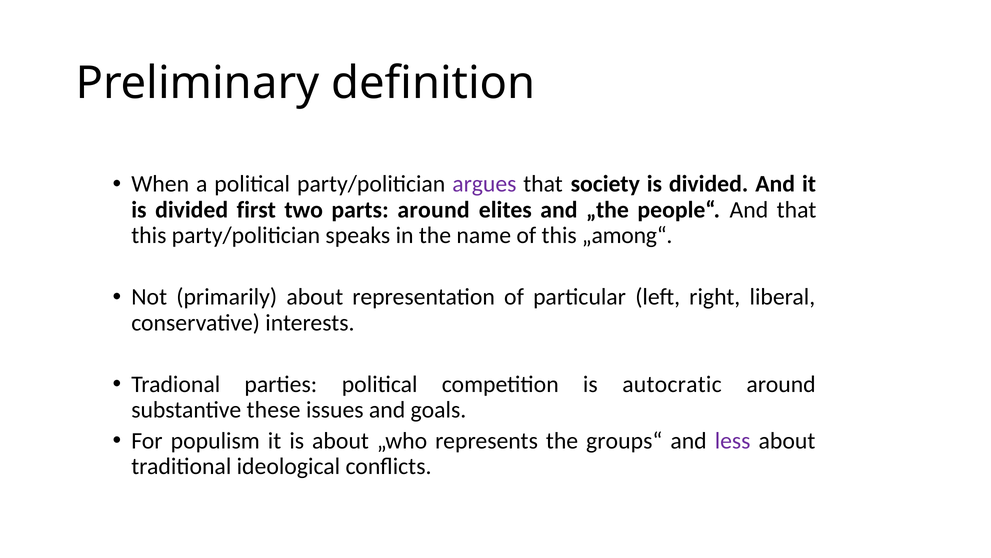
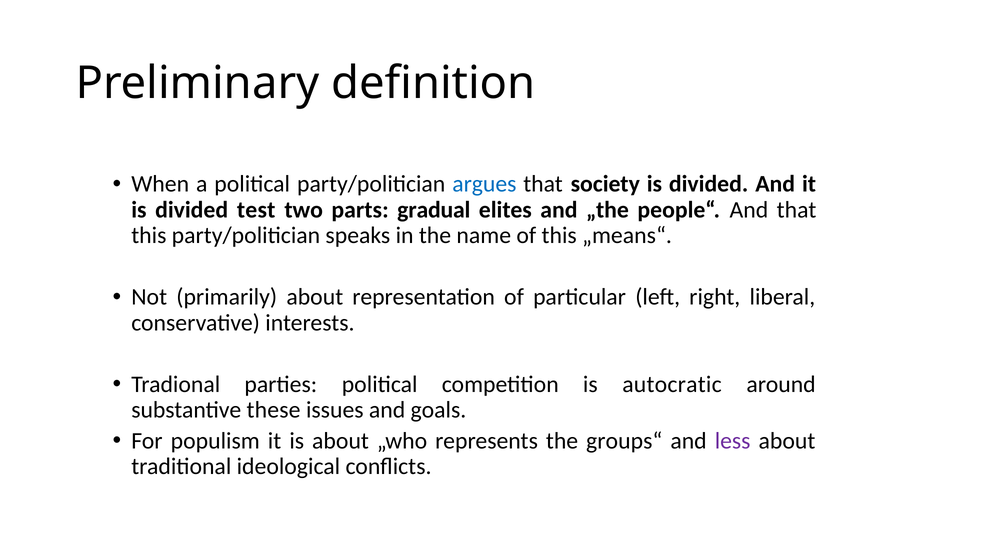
argues colour: purple -> blue
first: first -> test
parts around: around -> gradual
„among“: „among“ -> „means“
